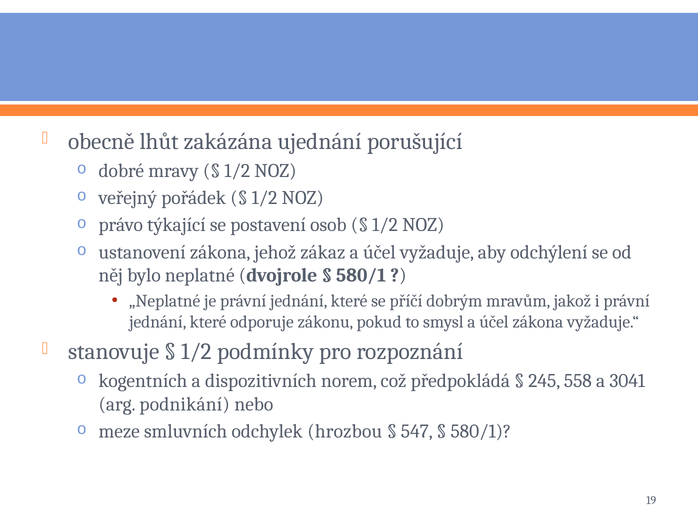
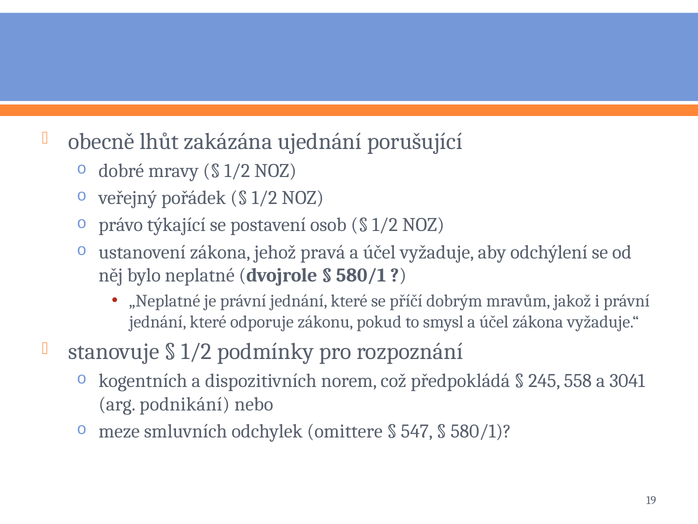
zákaz: zákaz -> pravá
hrozbou: hrozbou -> omittere
